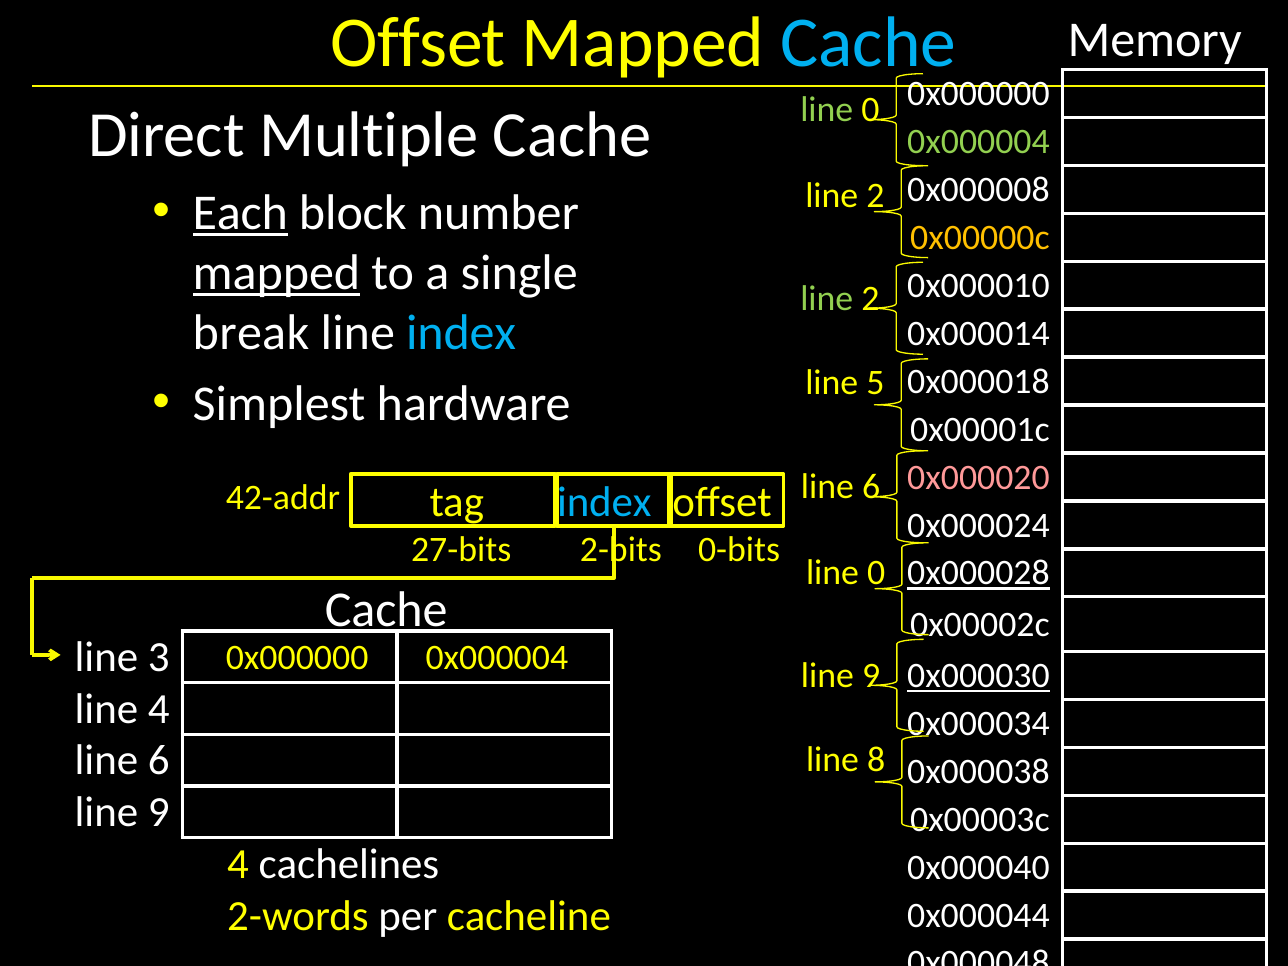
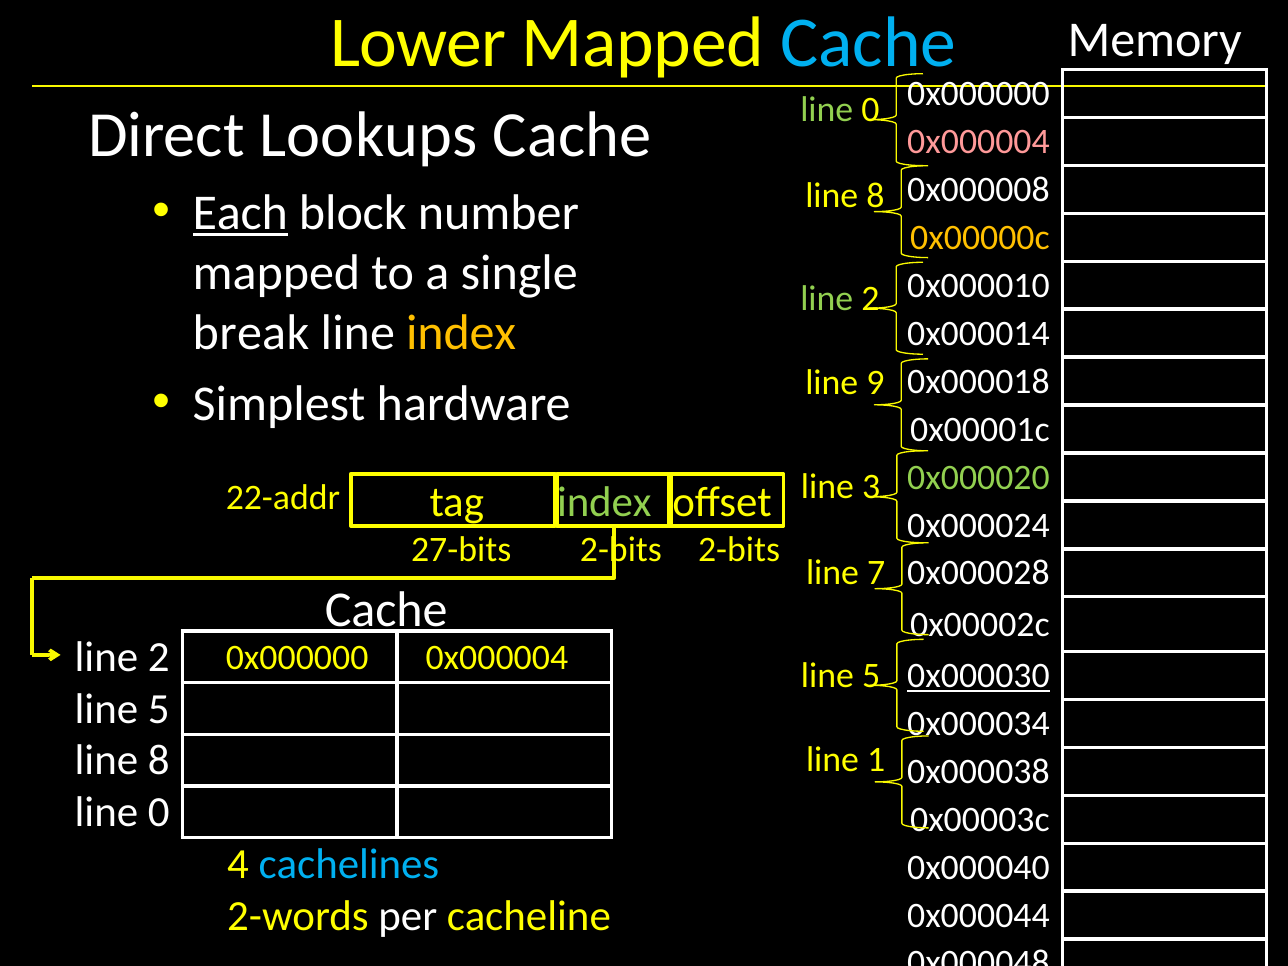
Offset at (418, 43): Offset -> Lower
Multiple: Multiple -> Lookups
0x000004 at (978, 142) colour: light green -> pink
2 at (875, 195): 2 -> 8
mapped at (276, 273) underline: present -> none
index at (461, 333) colour: light blue -> yellow
5: 5 -> 9
0x000020 colour: pink -> light green
6 at (871, 487): 6 -> 3
42-addr: 42-addr -> 22-addr
index at (604, 503) colour: light blue -> light green
0-bits at (739, 549): 0-bits -> 2-bits
0 at (876, 572): 0 -> 7
0x000028 underline: present -> none
3 at (159, 658): 3 -> 2
9 at (871, 675): 9 -> 5
4 at (159, 709): 4 -> 5
6 at (159, 761): 6 -> 8
8: 8 -> 1
9 at (159, 812): 9 -> 0
cachelines colour: white -> light blue
